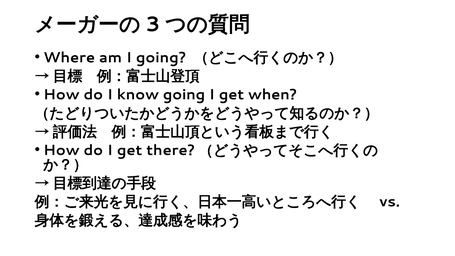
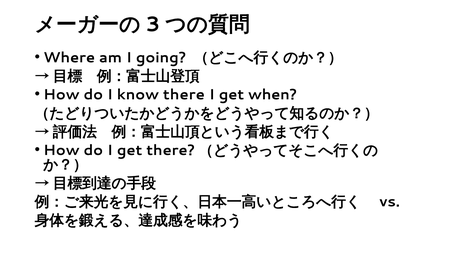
know going: going -> there
